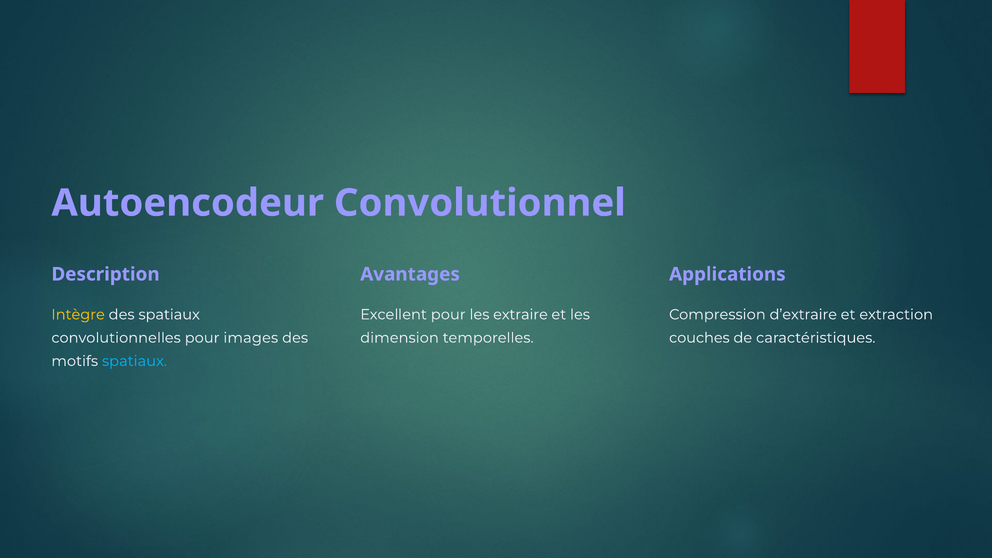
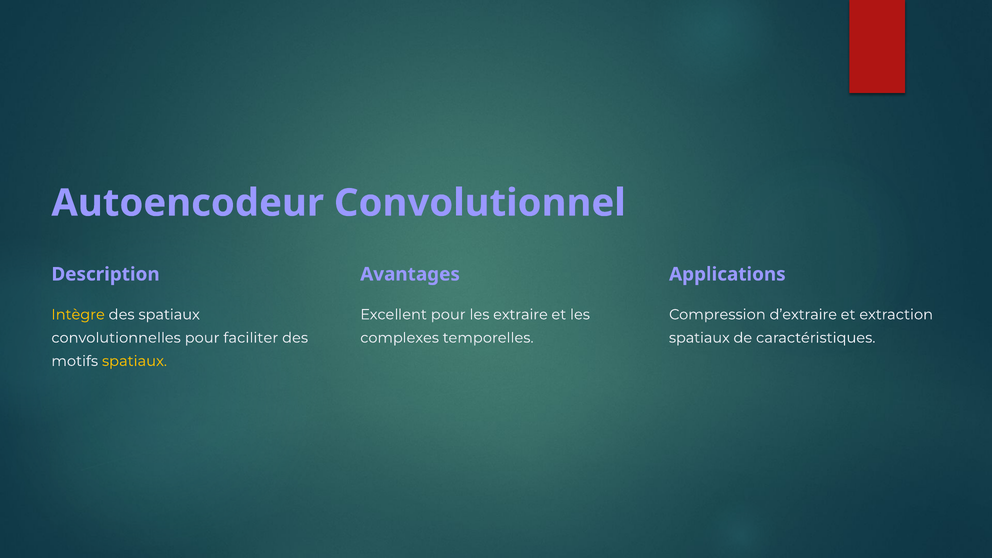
images: images -> faciliter
dimension: dimension -> complexes
couches at (699, 338): couches -> spatiaux
spatiaux at (134, 361) colour: light blue -> yellow
